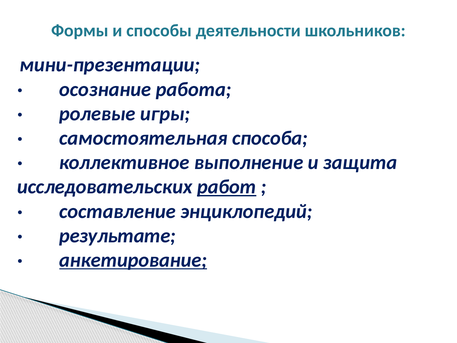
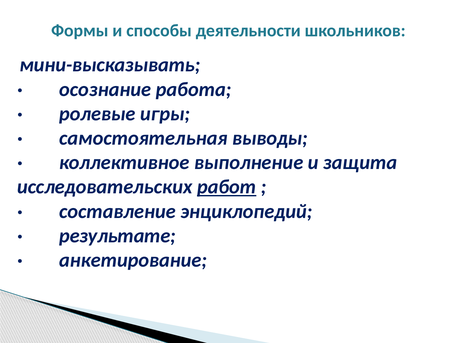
мини-презентации: мини-презентации -> мини-высказывать
способа: способа -> выводы
анкетирование underline: present -> none
